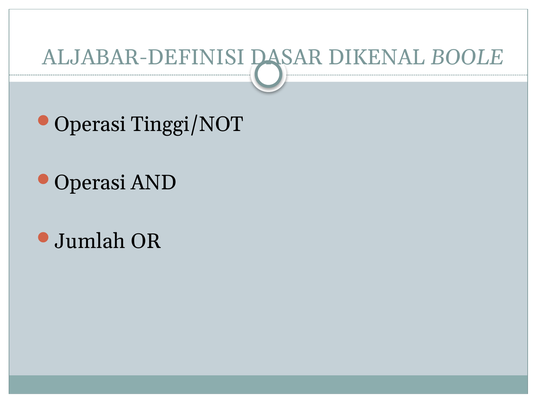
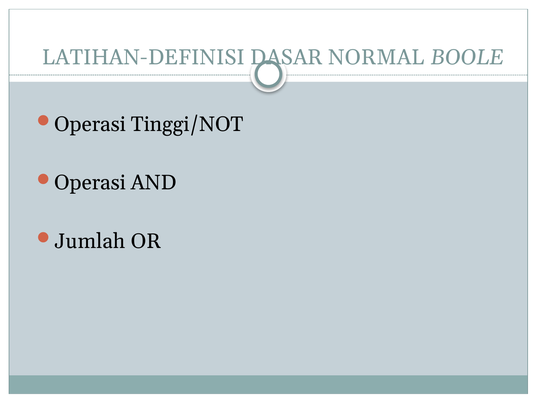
ALJABAR-DEFINISI: ALJABAR-DEFINISI -> LATIHAN-DEFINISI
DIKENAL: DIKENAL -> NORMAL
